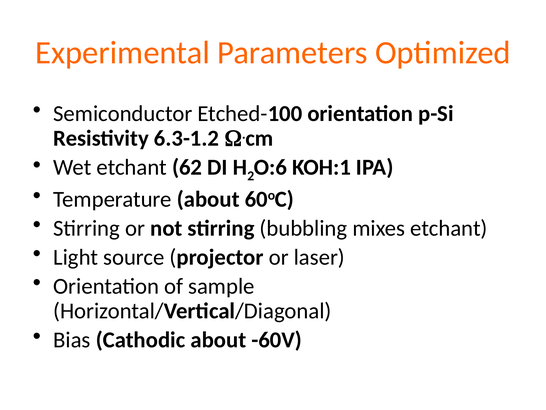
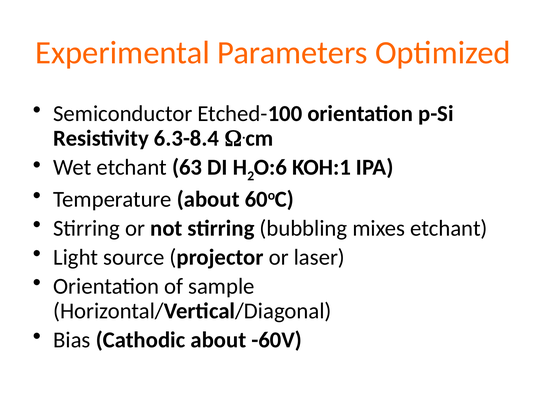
6.3-1.2: 6.3-1.2 -> 6.3-8.4
62: 62 -> 63
